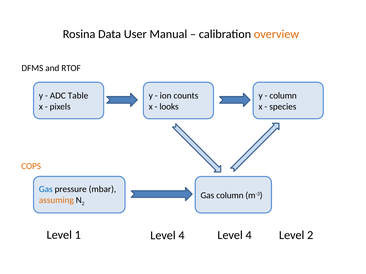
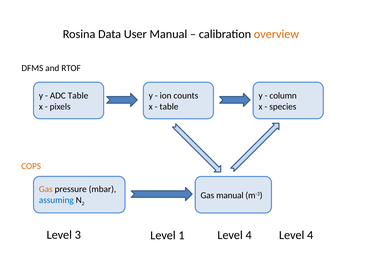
looks at (169, 107): looks -> table
Gas at (46, 189) colour: blue -> orange
Gas column: column -> manual
assuming colour: orange -> blue
1: 1 -> 3
4 at (181, 236): 4 -> 1
2 at (310, 235): 2 -> 4
